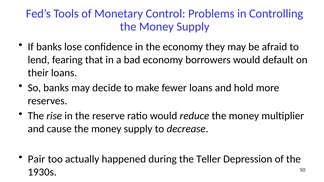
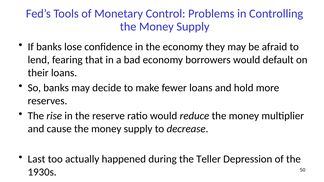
Pair: Pair -> Last
